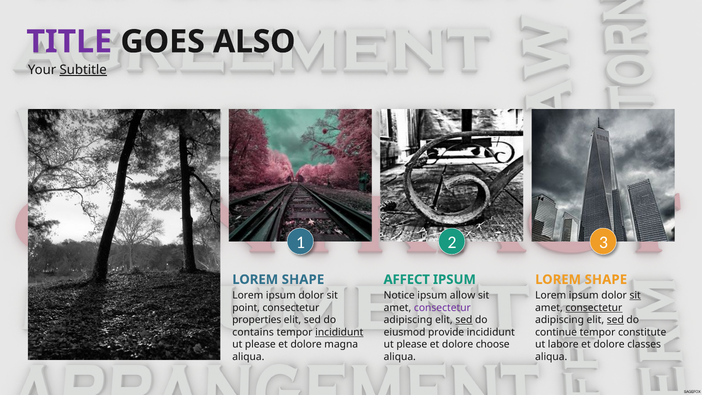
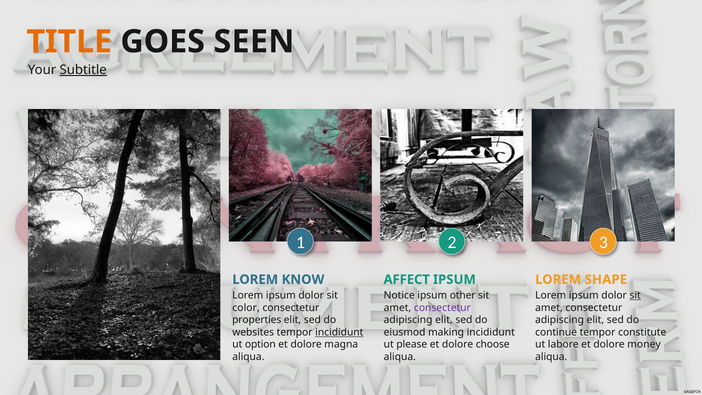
TITLE colour: purple -> orange
ALSO: ALSO -> SEEN
SHAPE at (303, 279): SHAPE -> KNOW
allow: allow -> other
point: point -> color
consectetur at (594, 308) underline: present -> none
sed at (464, 320) underline: present -> none
sed at (615, 320) underline: present -> none
contains: contains -> websites
provide: provide -> making
please at (260, 345): please -> option
classes: classes -> money
